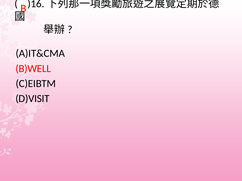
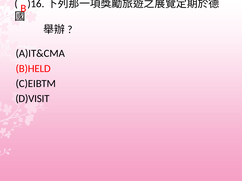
B)WELL: B)WELL -> B)HELD
